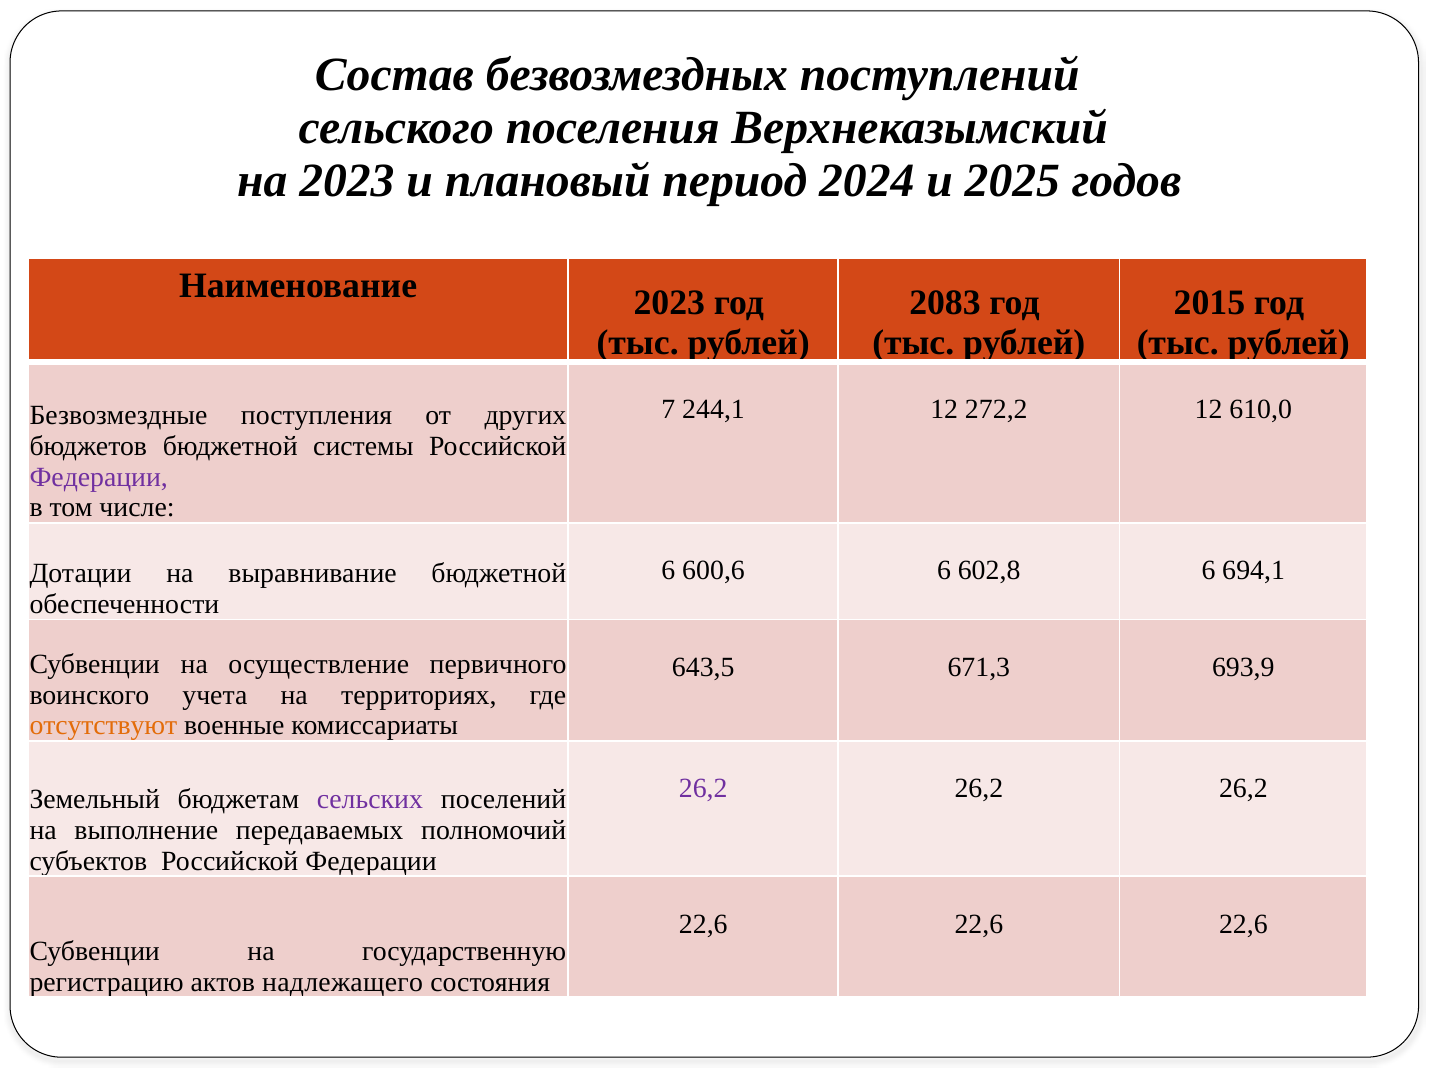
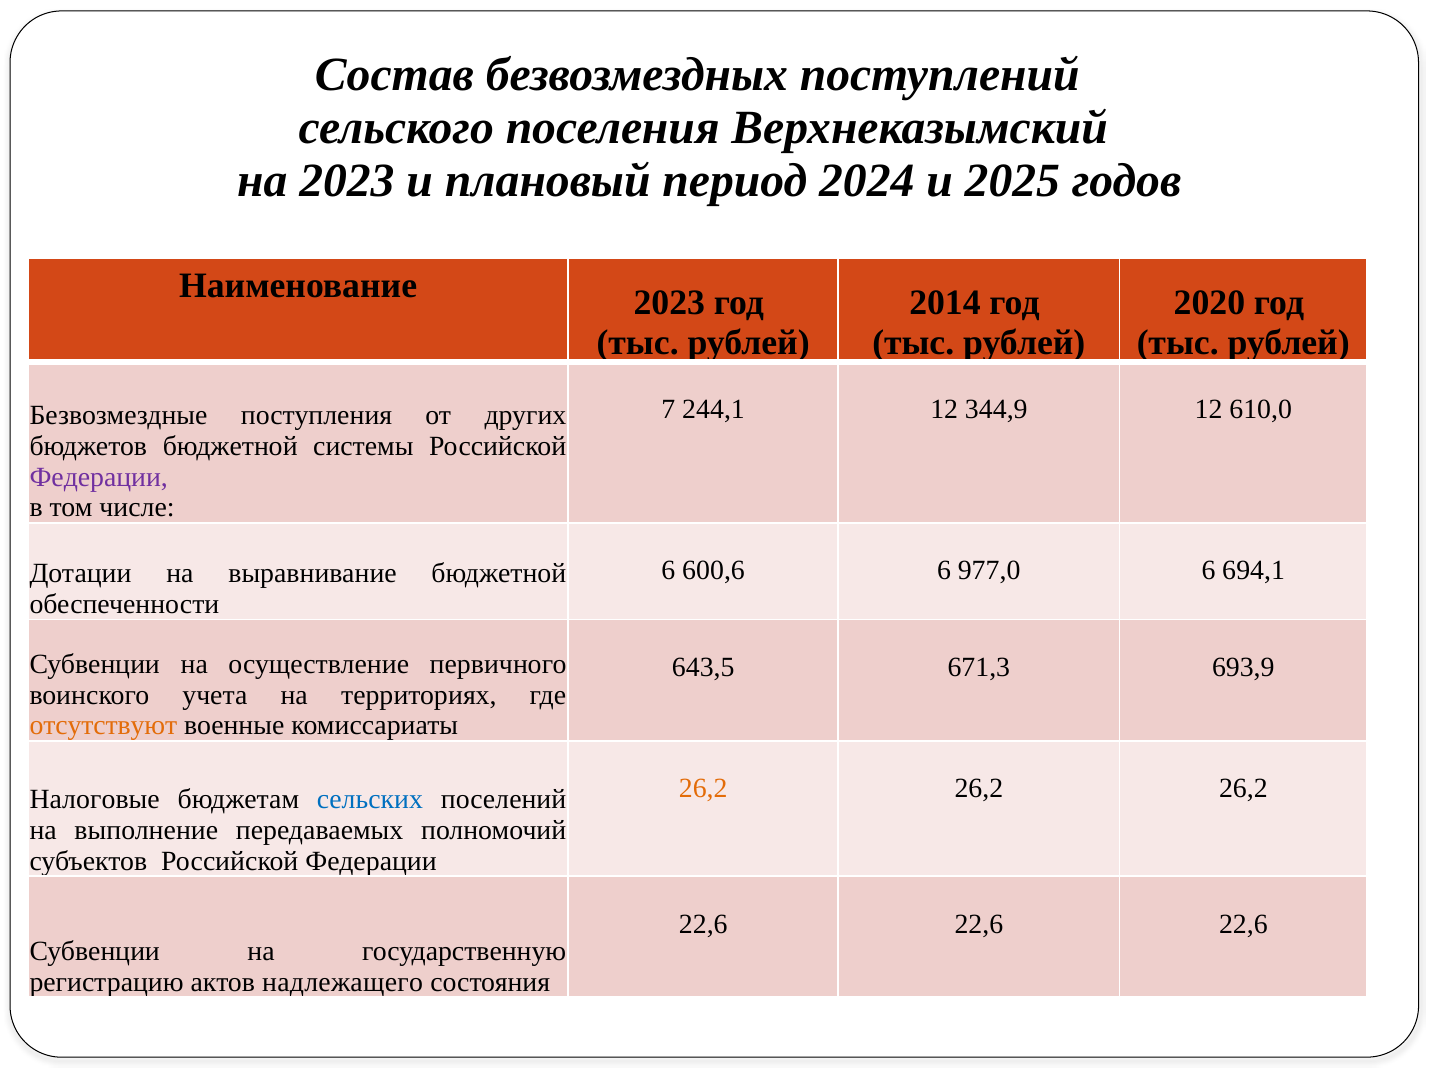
2083: 2083 -> 2014
2015: 2015 -> 2020
272,2: 272,2 -> 344,9
602,8: 602,8 -> 977,0
26,2 at (703, 789) colour: purple -> orange
Земельный: Земельный -> Налоговые
сельских colour: purple -> blue
